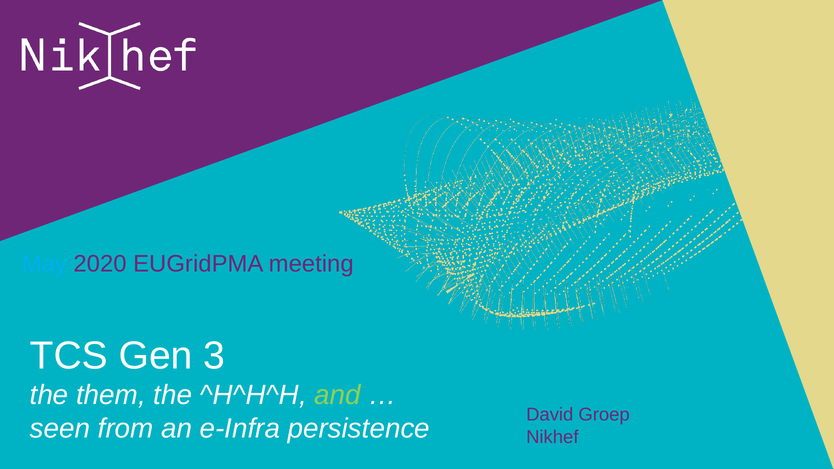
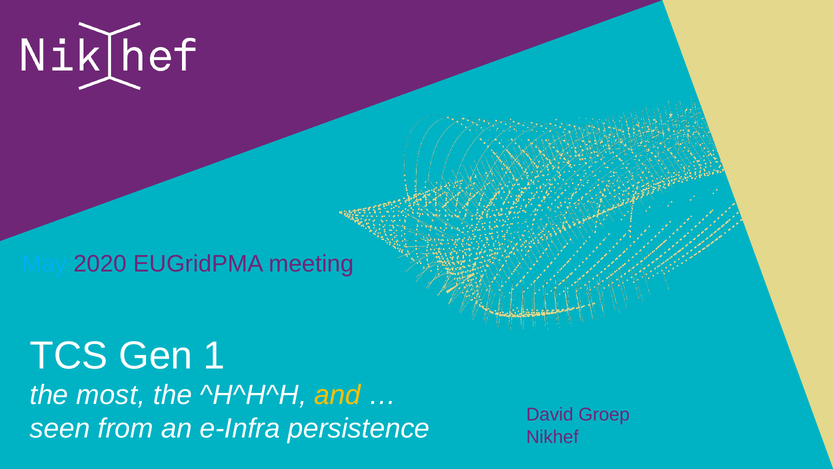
3: 3 -> 1
them: them -> most
and colour: light green -> yellow
